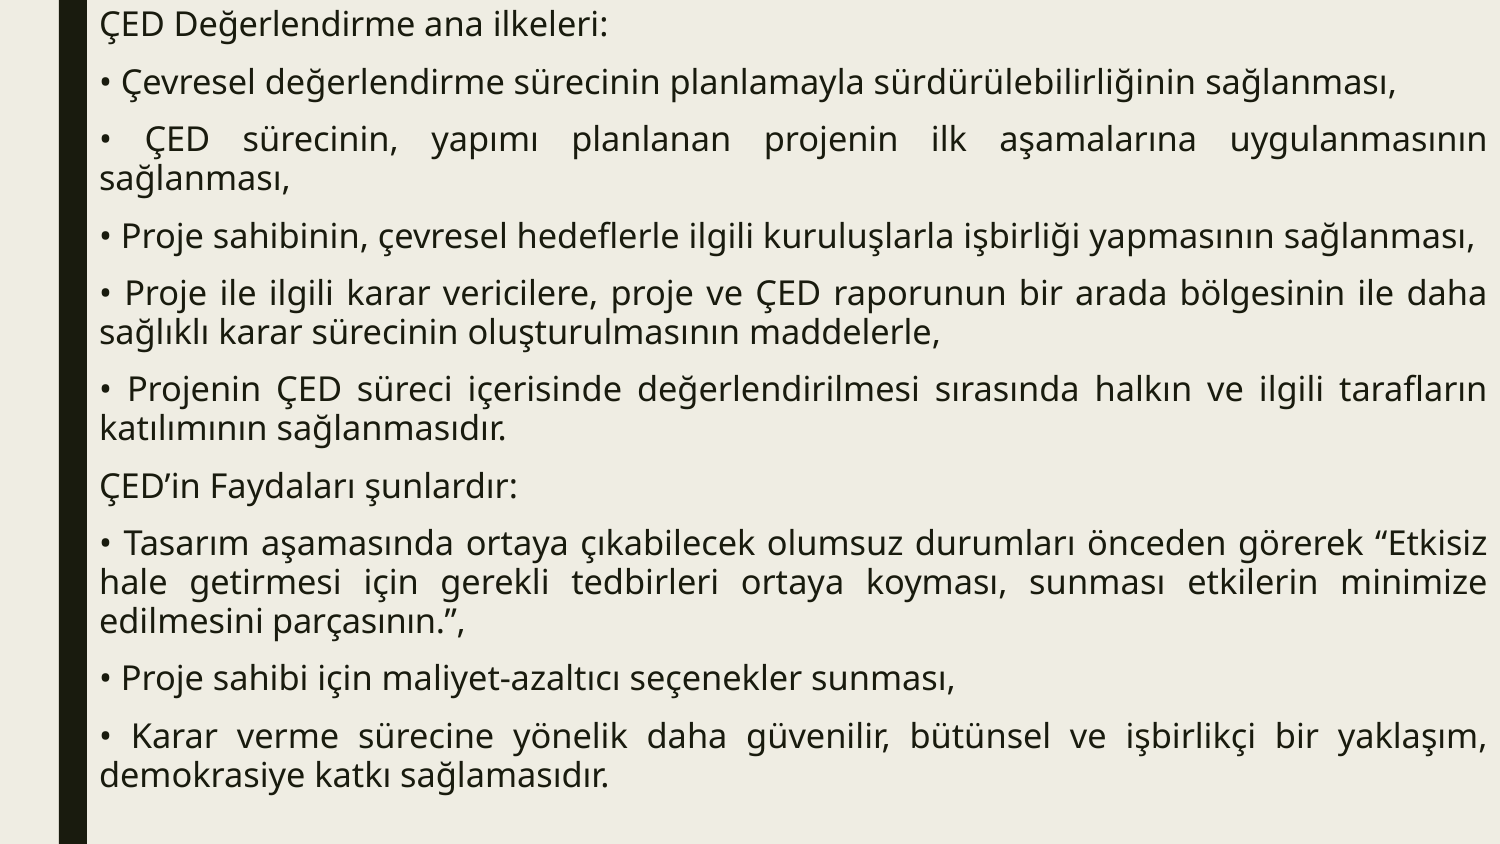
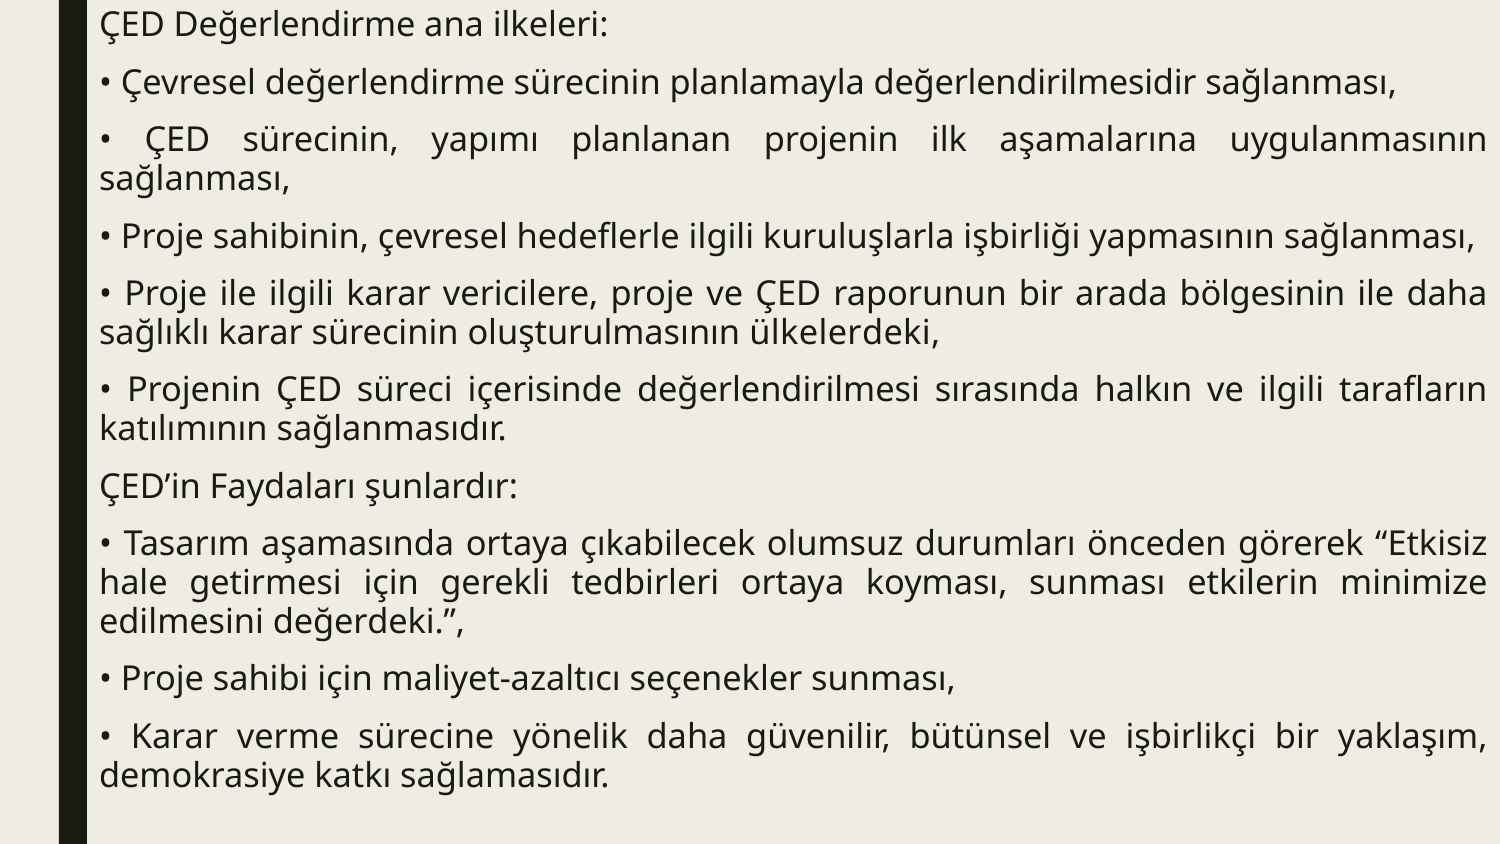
sürdürülebilirliğinin: sürdürülebilirliğinin -> değerlendirilmesidir
maddelerle: maddelerle -> ülkelerdeki
parçasının: parçasının -> değerdeki
